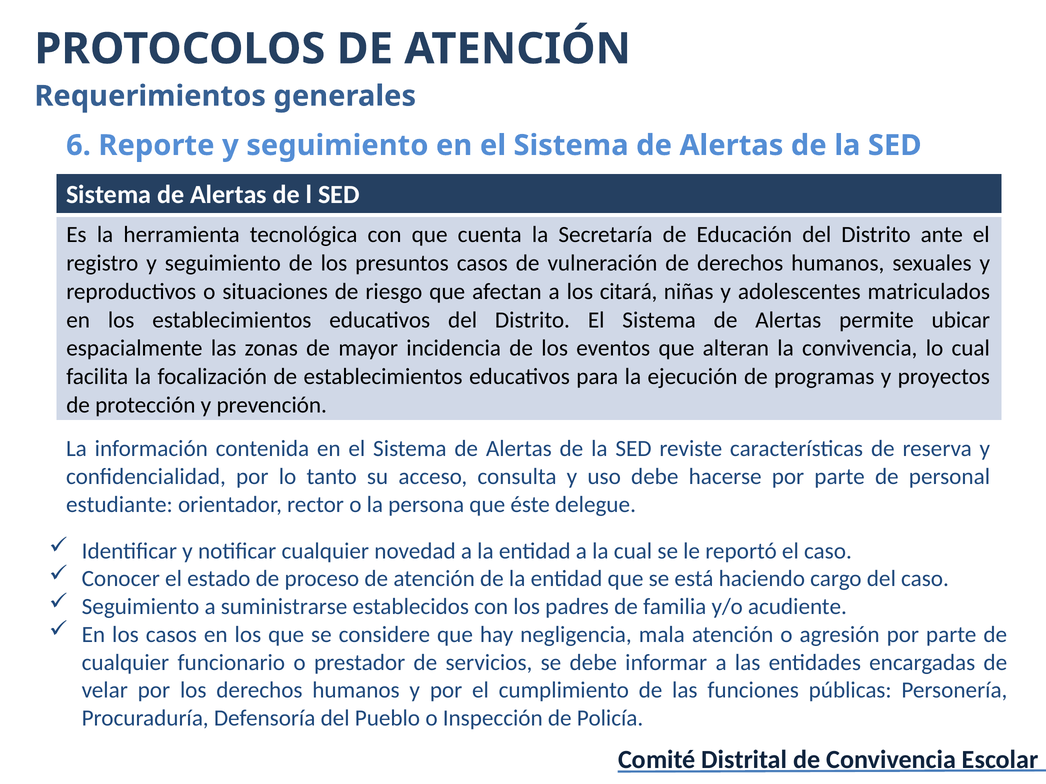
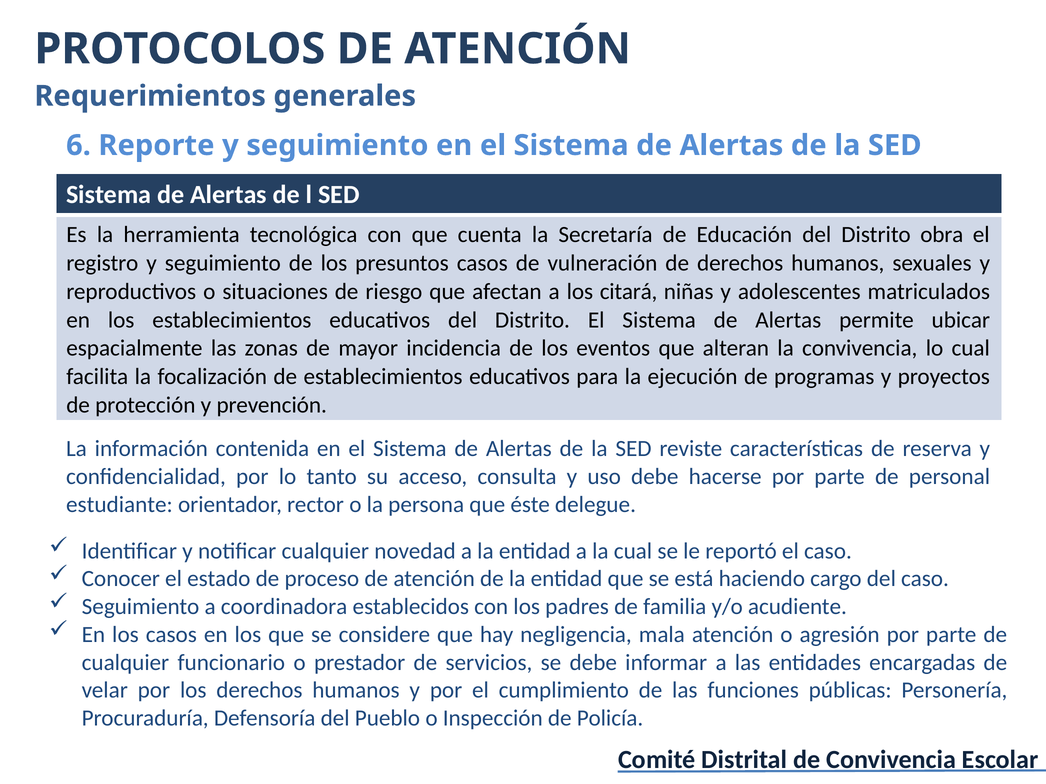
ante: ante -> obra
suministrarse: suministrarse -> coordinadora
